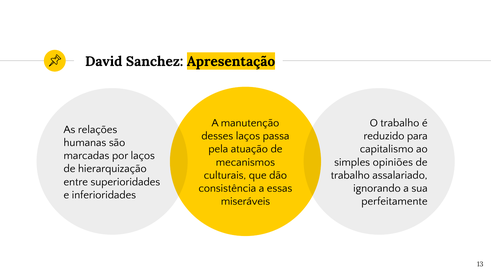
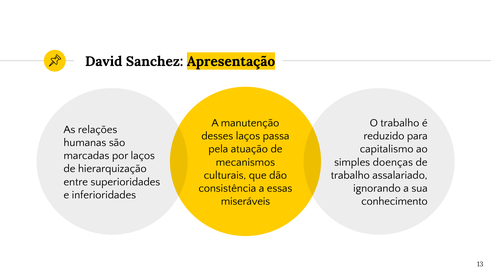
opiniões: opiniões -> doenças
perfeitamente: perfeitamente -> conhecimento
